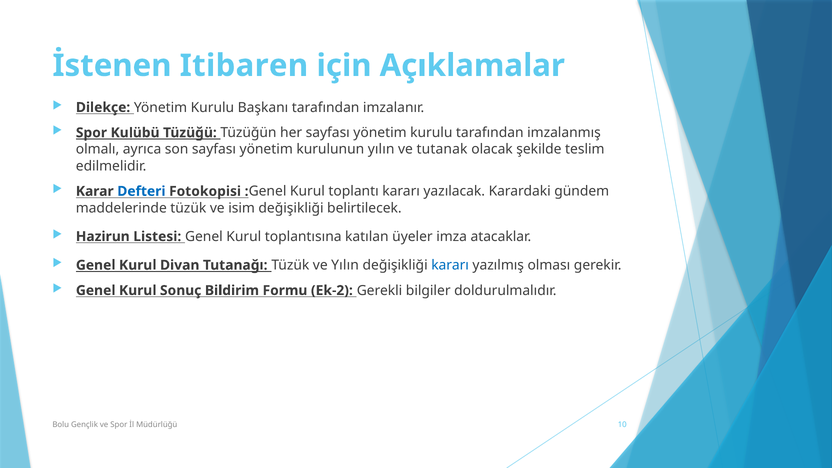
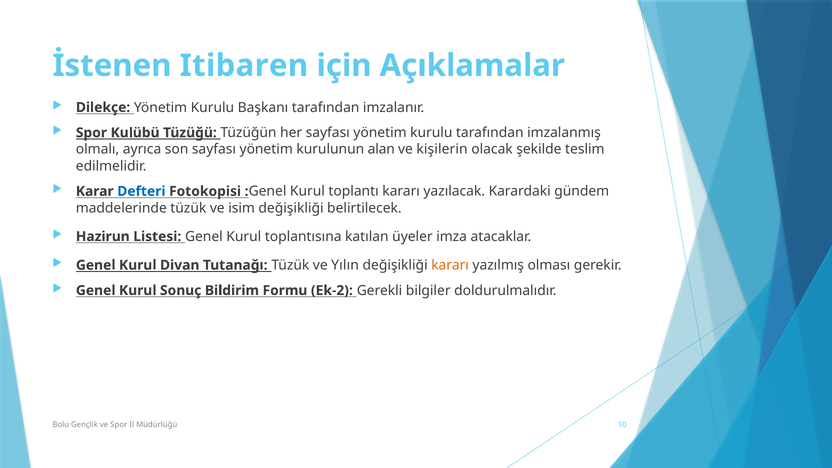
kurulunun yılın: yılın -> alan
tutanak: tutanak -> kişilerin
kararı at (450, 265) colour: blue -> orange
